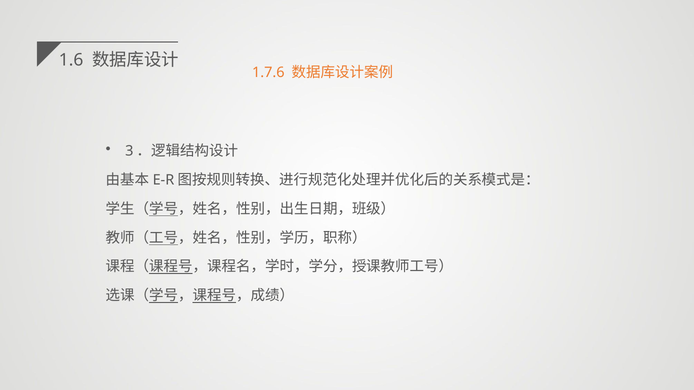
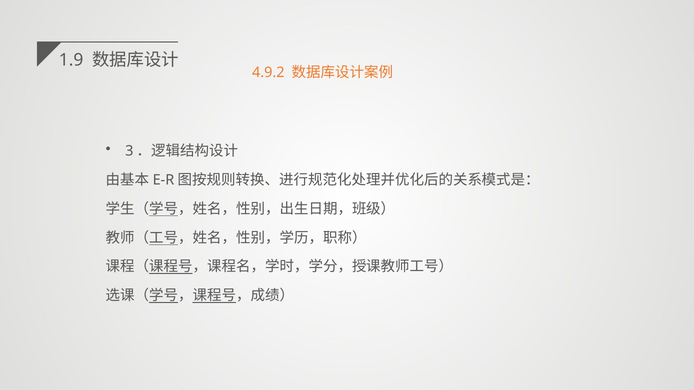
1.6: 1.6 -> 1.9
1.7.6: 1.7.6 -> 4.9.2
